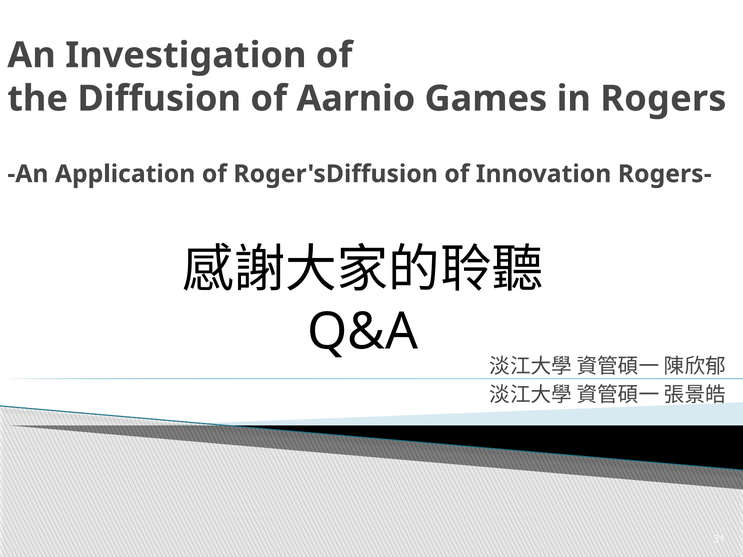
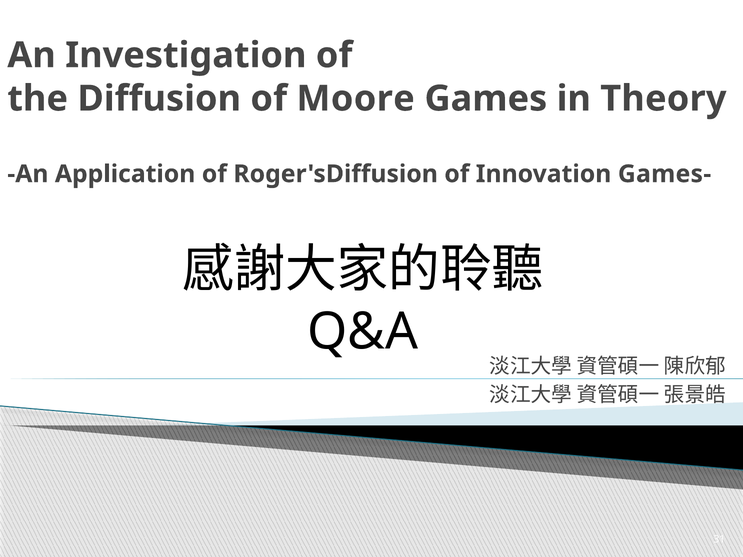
Aarnio: Aarnio -> Moore
Rogers: Rogers -> Theory
Rogers-: Rogers- -> Games-
